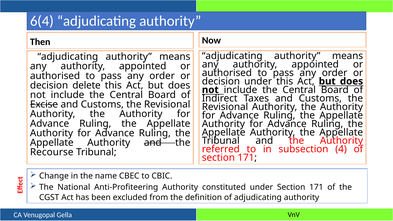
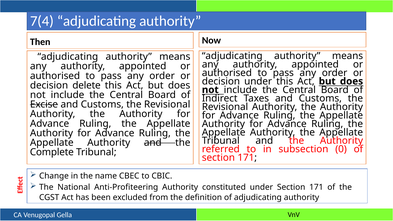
6(4: 6(4 -> 7(4
4: 4 -> 0
Recourse: Recourse -> Complete
